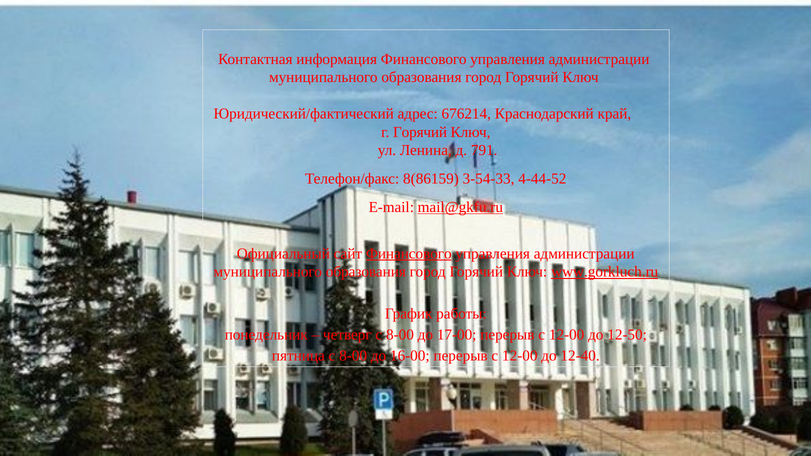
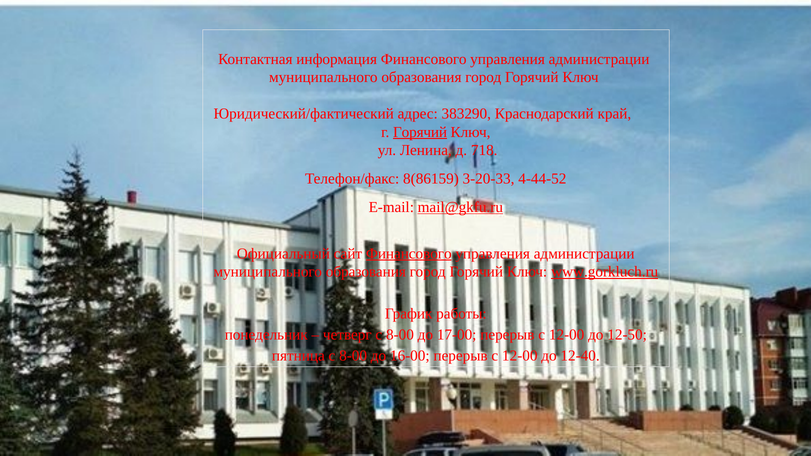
676214: 676214 -> 383290
Горячий at (420, 132) underline: none -> present
791: 791 -> 718
3-54-33: 3-54-33 -> 3-20-33
